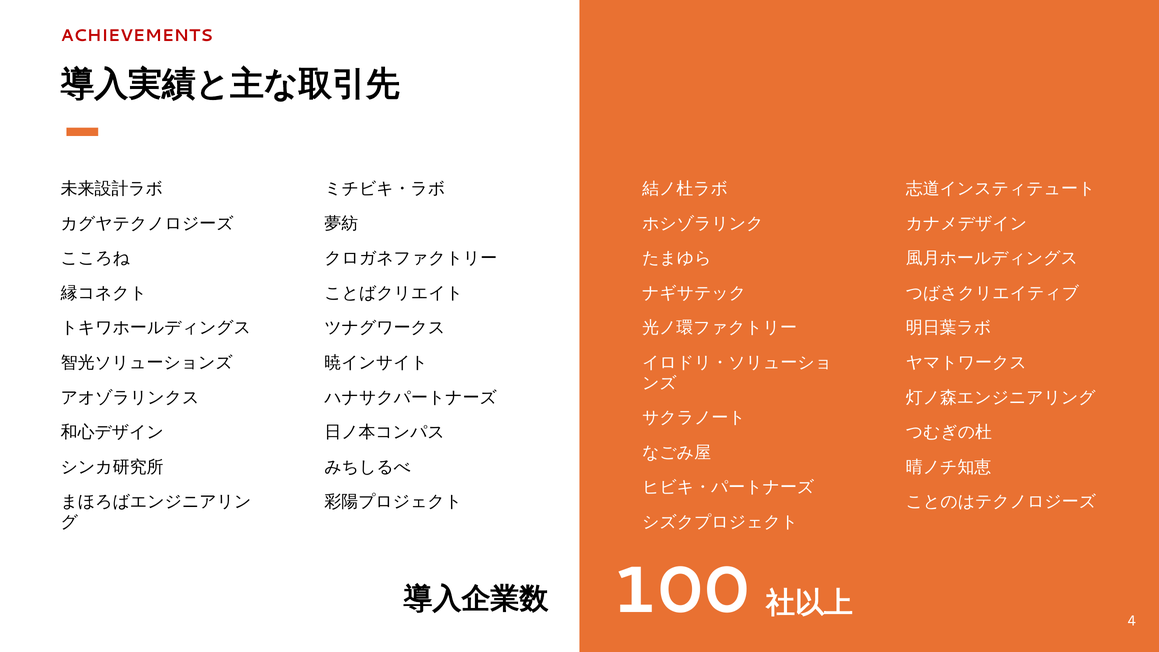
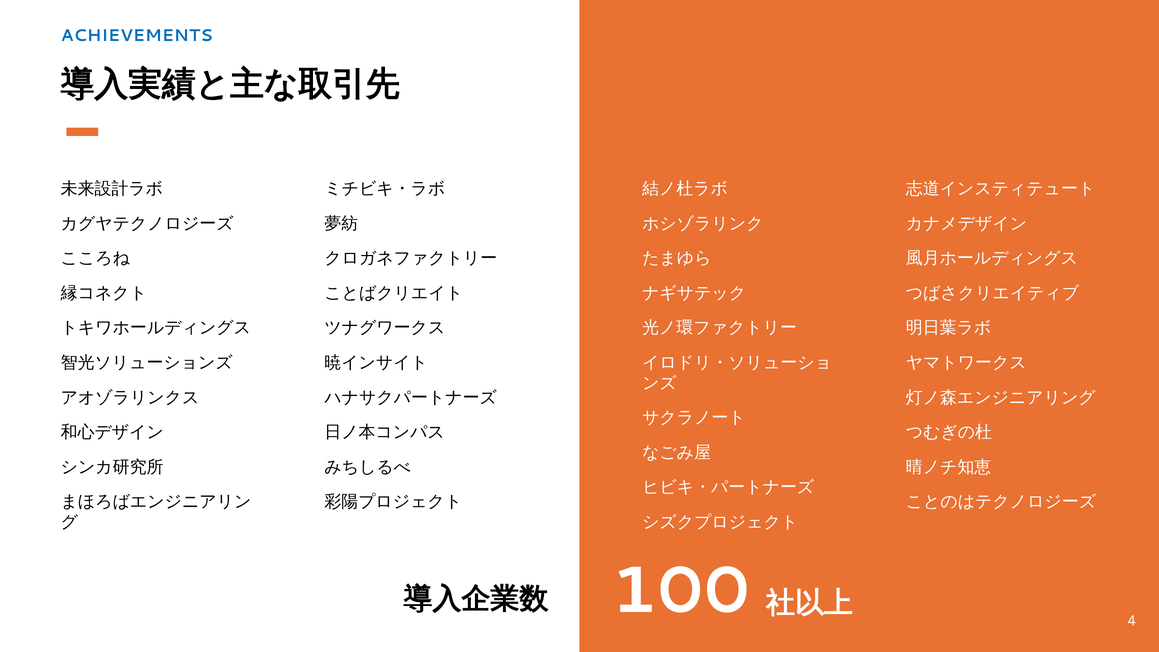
ACHIEVEMENTS colour: red -> blue
